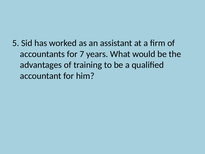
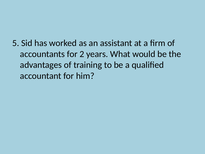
7: 7 -> 2
